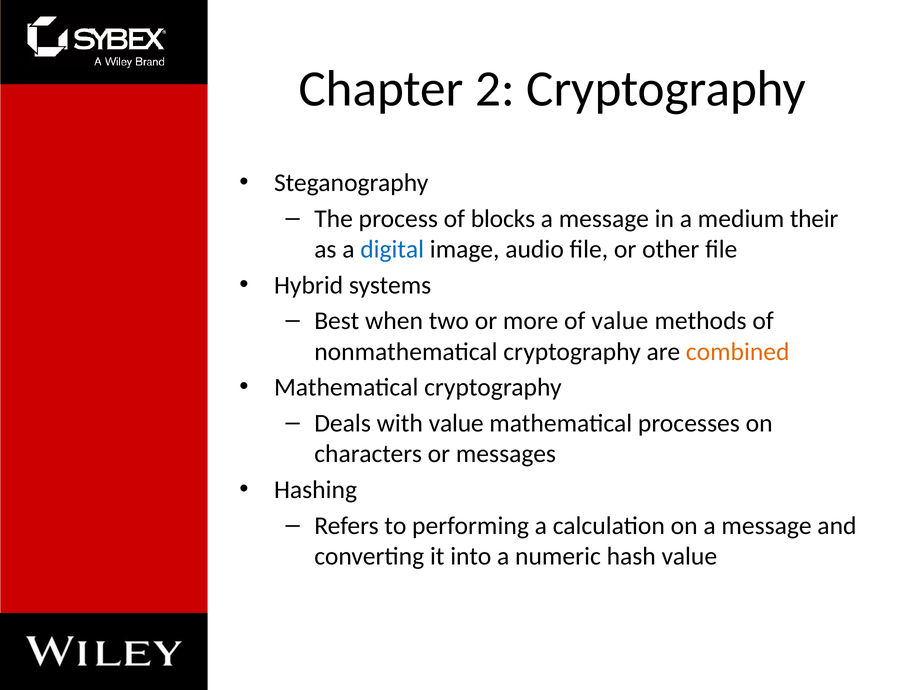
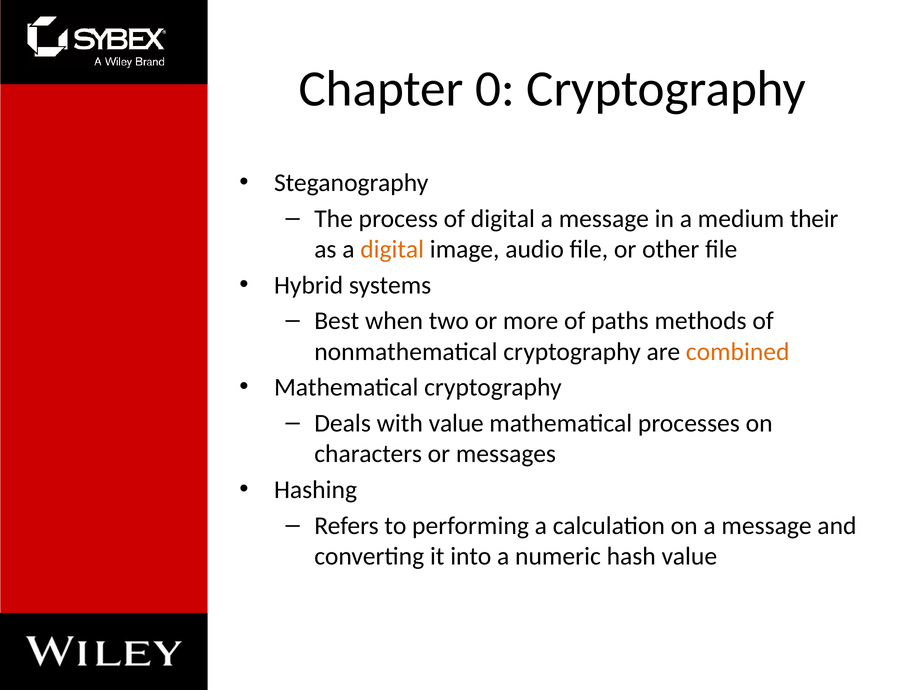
2: 2 -> 0
of blocks: blocks -> digital
digital at (392, 250) colour: blue -> orange
of value: value -> paths
